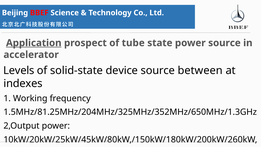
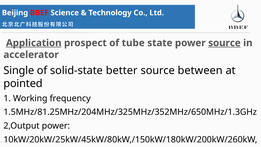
source at (224, 43) underline: none -> present
Levels: Levels -> Single
device: device -> better
indexes: indexes -> pointed
